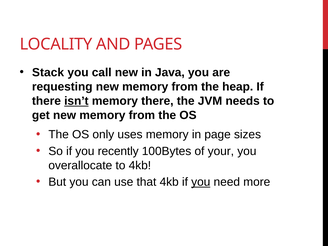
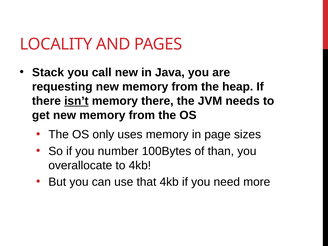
recently: recently -> number
your: your -> than
you at (201, 182) underline: present -> none
